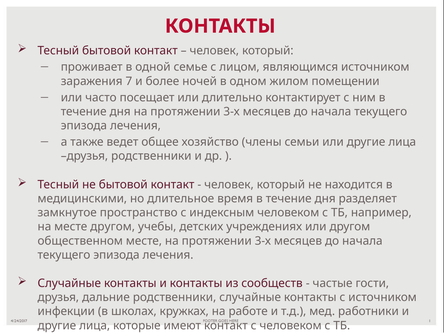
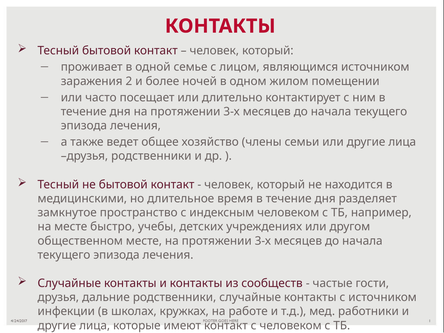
7: 7 -> 2
месте другом: другом -> быстро
